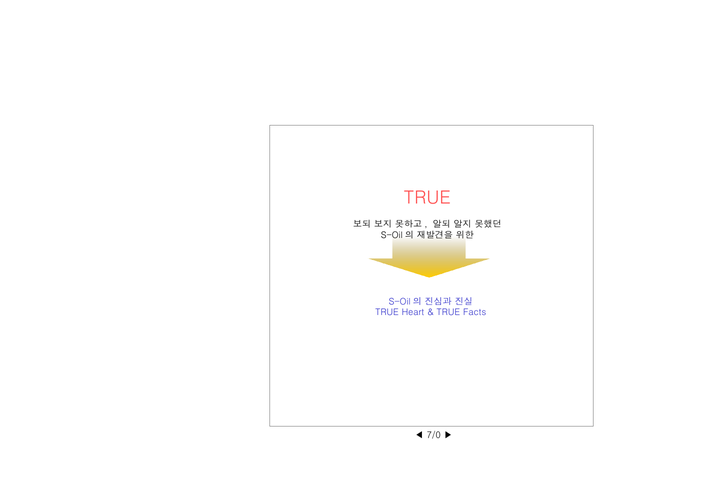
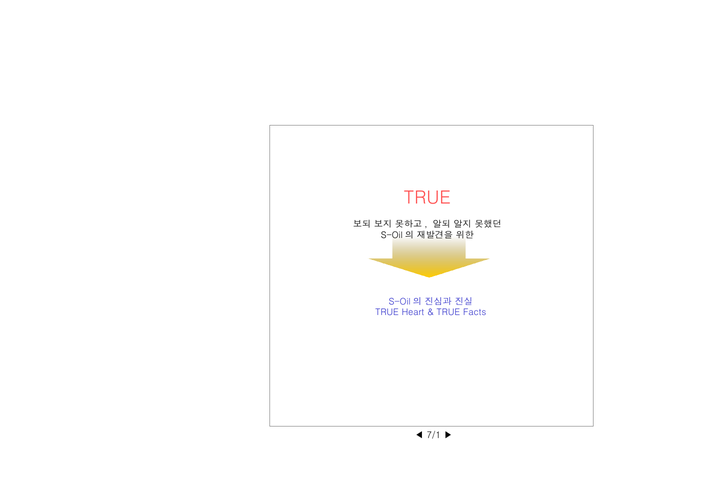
7/0: 7/0 -> 7/1
